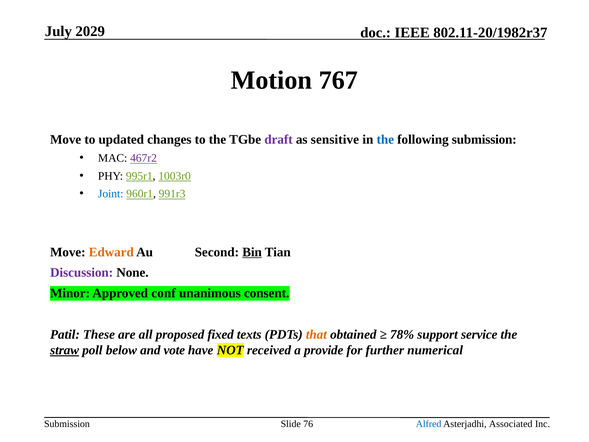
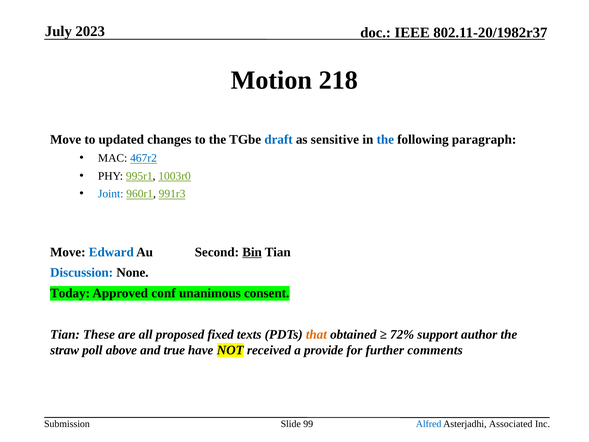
2029: 2029 -> 2023
767: 767 -> 218
draft colour: purple -> blue
following submission: submission -> paragraph
467r2 colour: purple -> blue
Edward colour: orange -> blue
Discussion colour: purple -> blue
Minor: Minor -> Today
Patil at (65, 334): Patil -> Tian
78%: 78% -> 72%
service: service -> author
straw underline: present -> none
below: below -> above
vote: vote -> true
numerical: numerical -> comments
76: 76 -> 99
